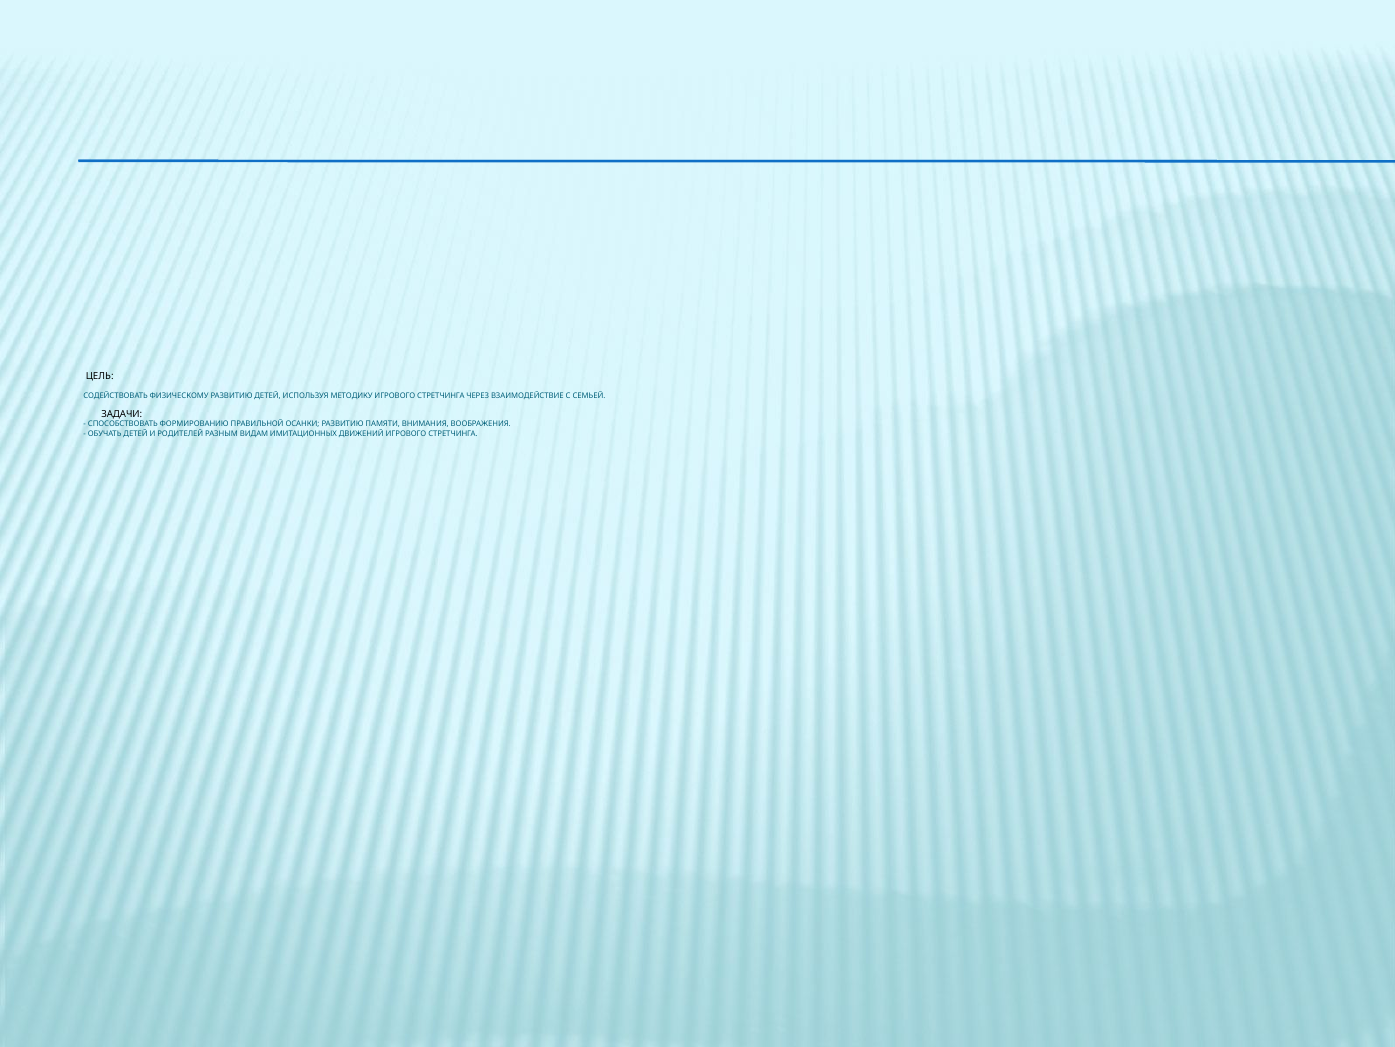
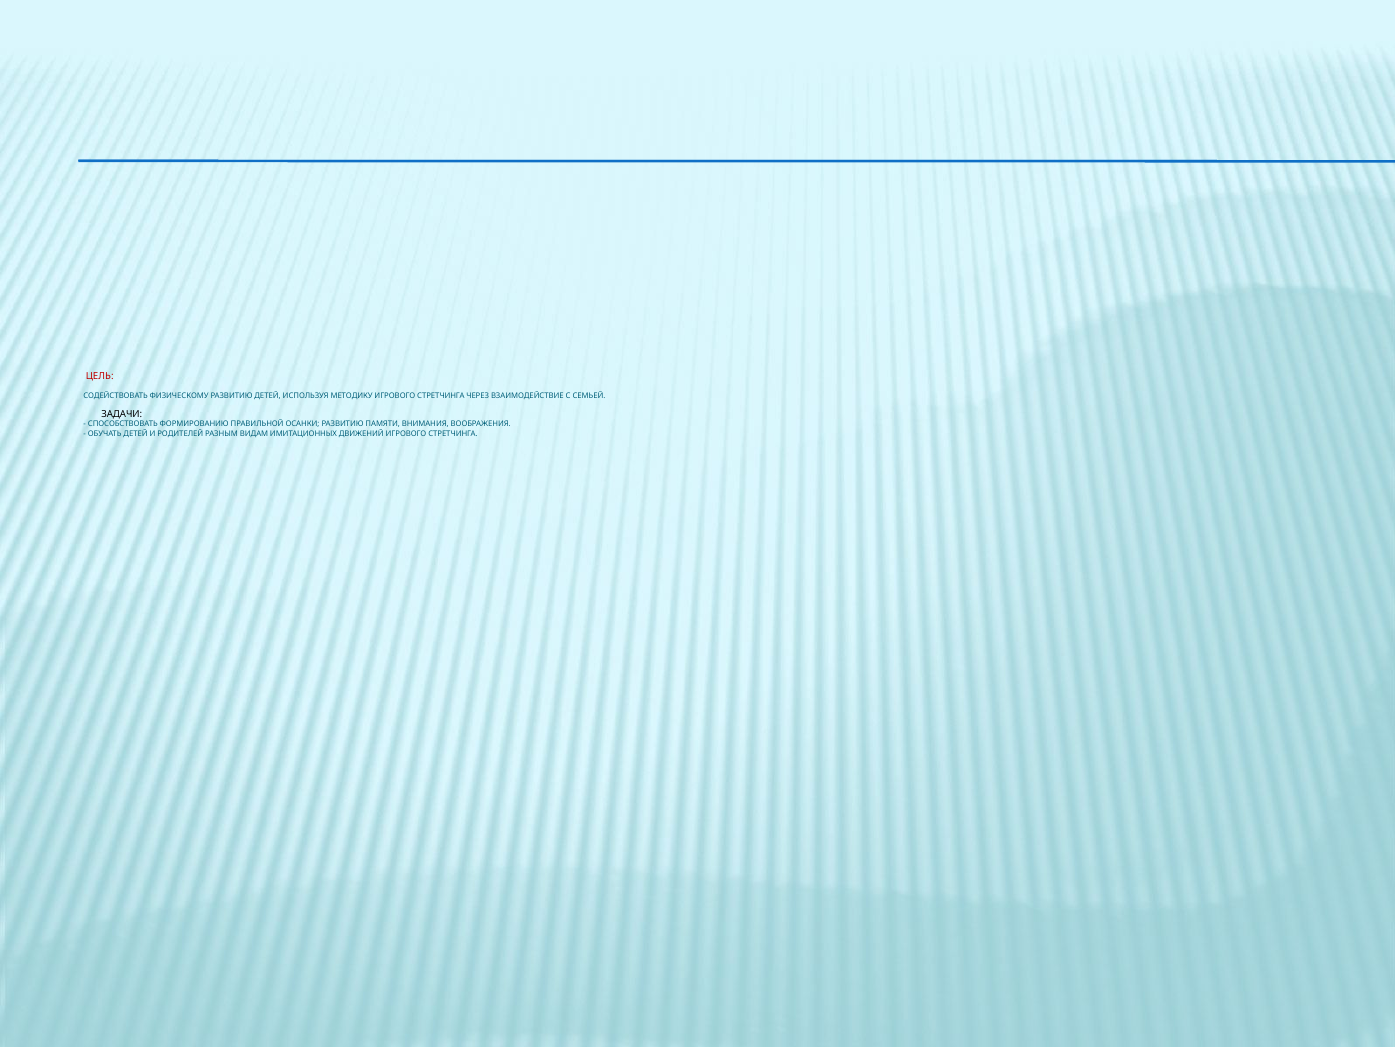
ЦЕЛЬ colour: black -> red
